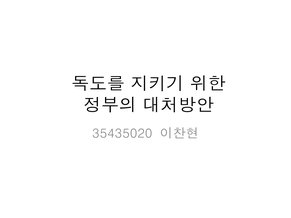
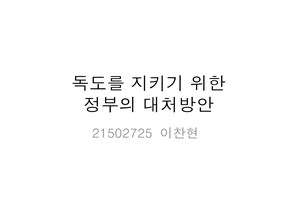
35435020: 35435020 -> 21502725
